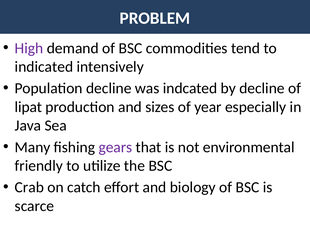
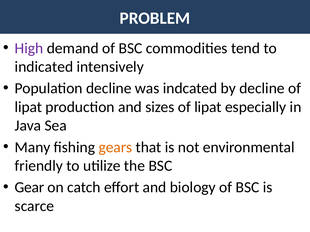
sizes of year: year -> lipat
gears colour: purple -> orange
Crab: Crab -> Gear
